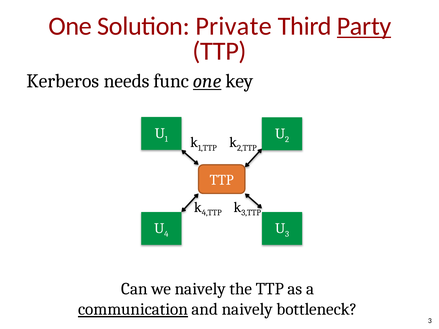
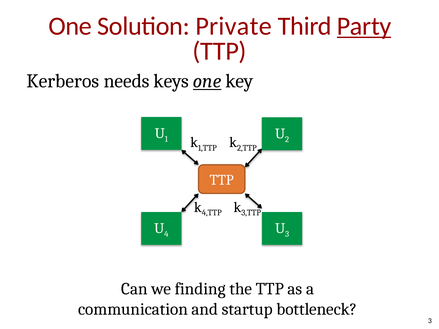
func: func -> keys
we naively: naively -> finding
communication underline: present -> none
and naively: naively -> startup
